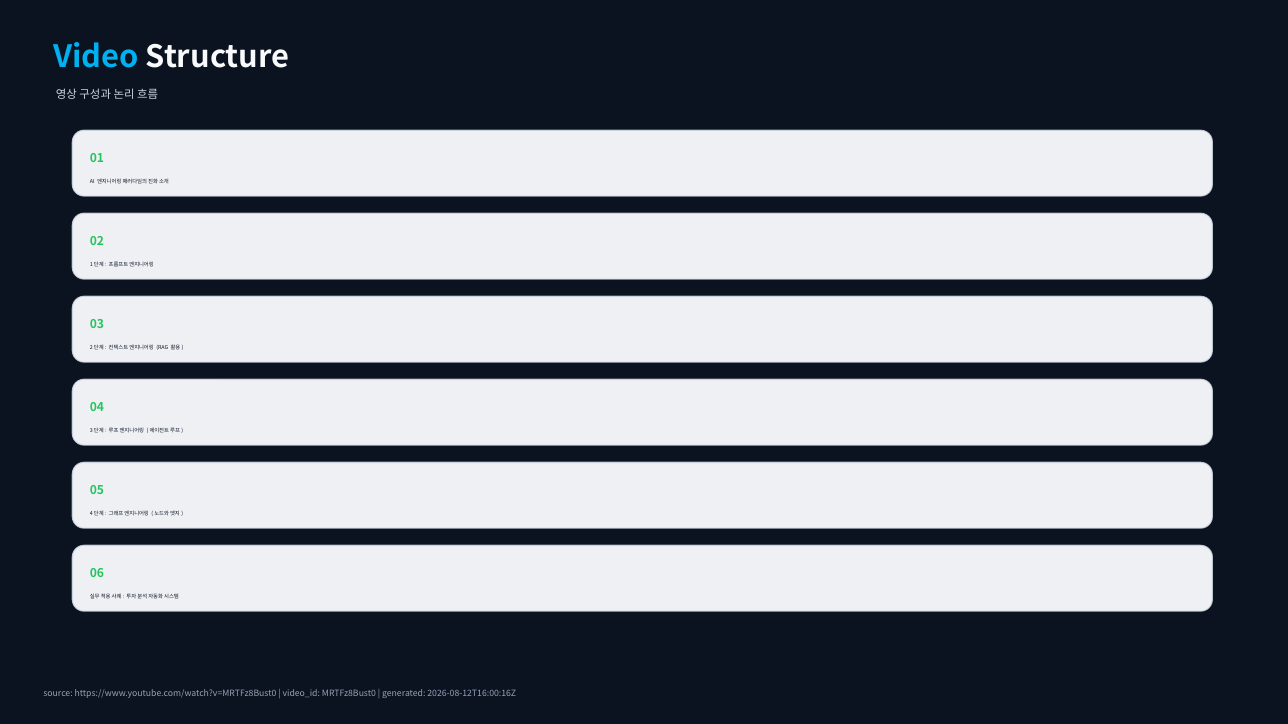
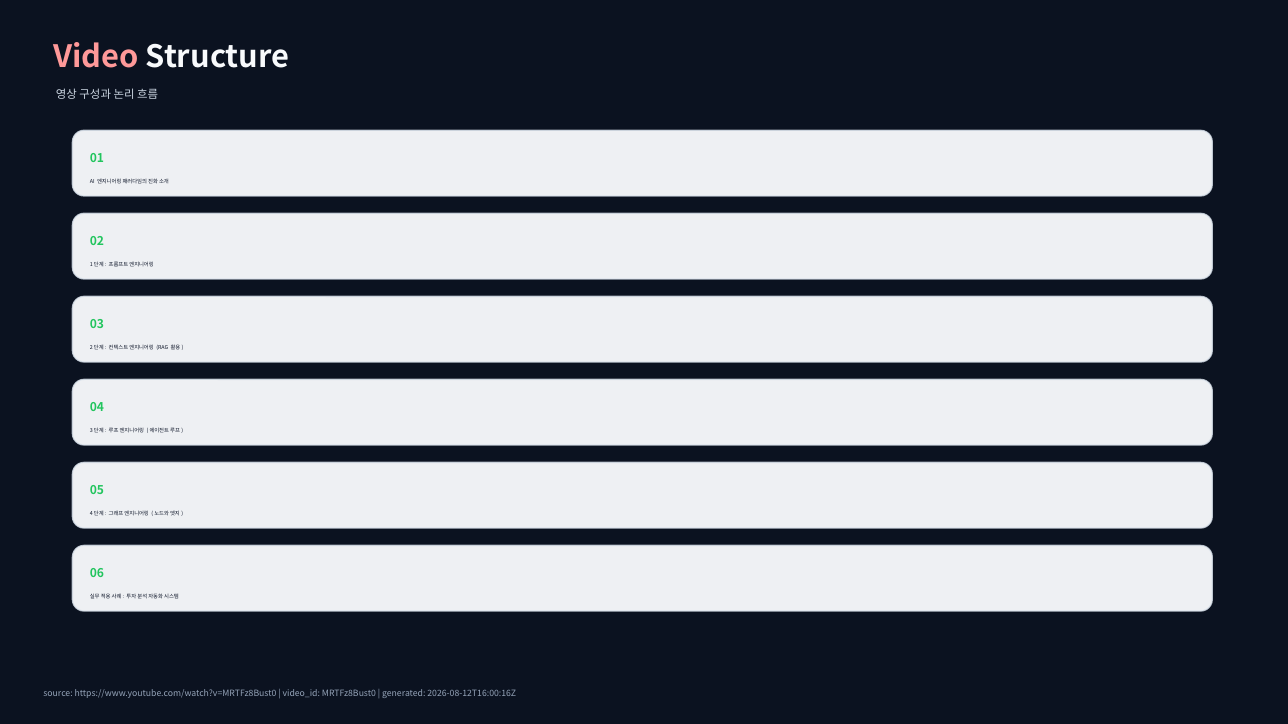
Video colour: light blue -> pink
